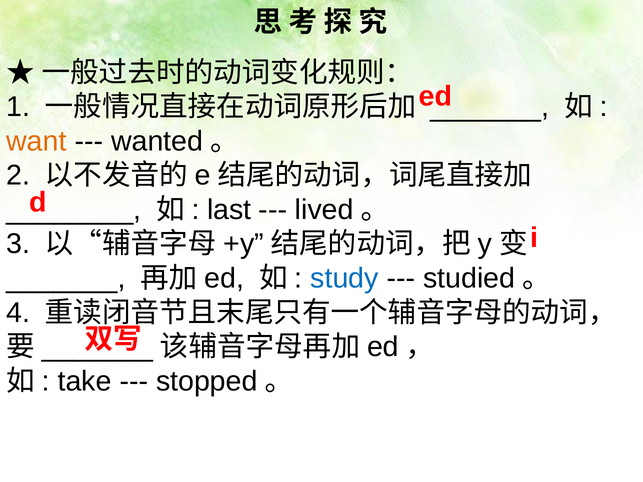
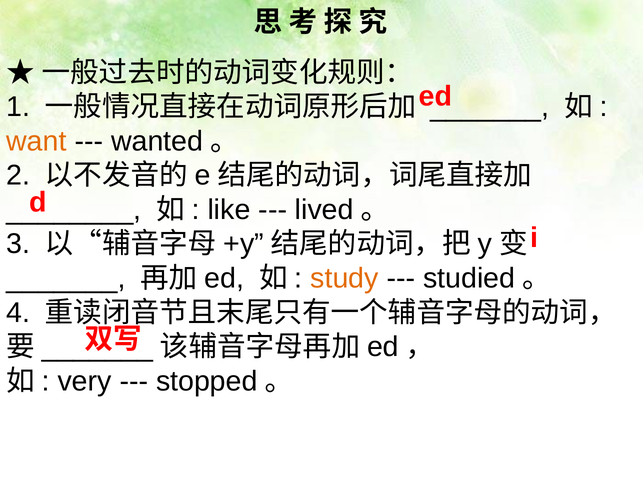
last: last -> like
study colour: blue -> orange
take: take -> very
